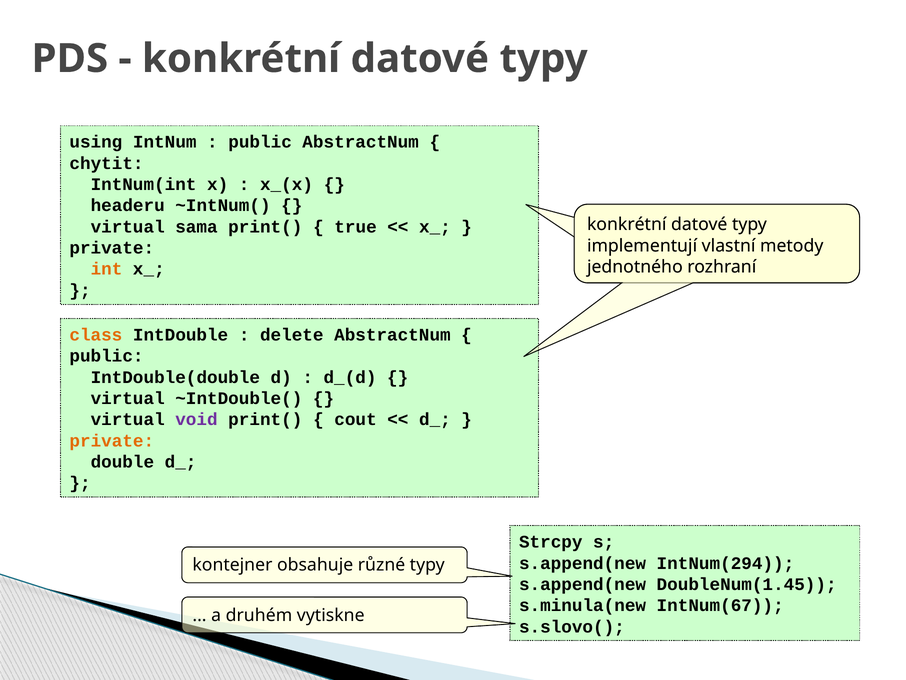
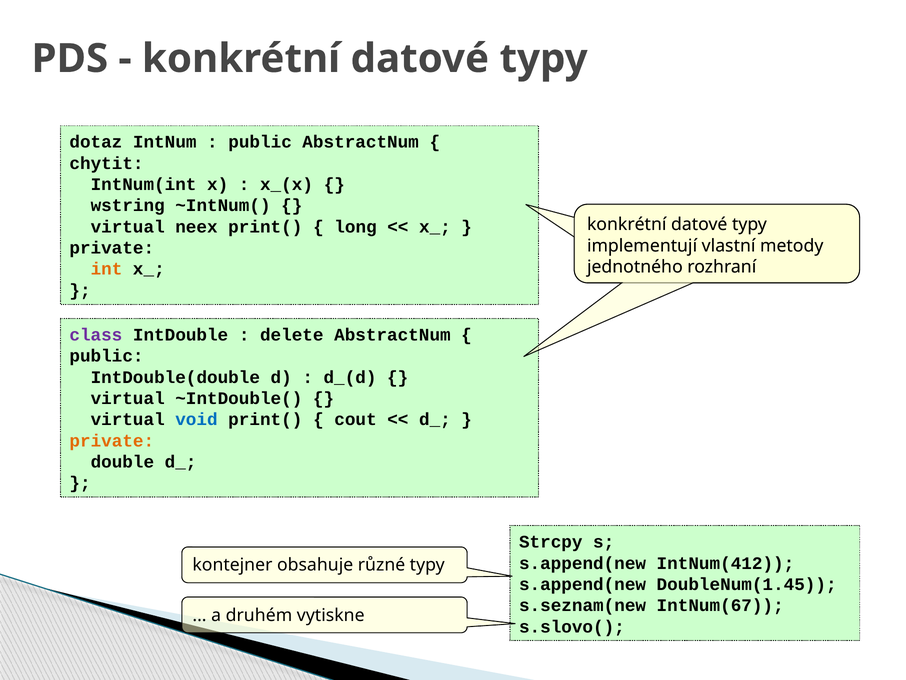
using: using -> dotaz
headeru: headeru -> wstring
sama: sama -> neex
true: true -> long
class colour: orange -> purple
void colour: purple -> blue
IntNum(294: IntNum(294 -> IntNum(412
s.minula(new: s.minula(new -> s.seznam(new
